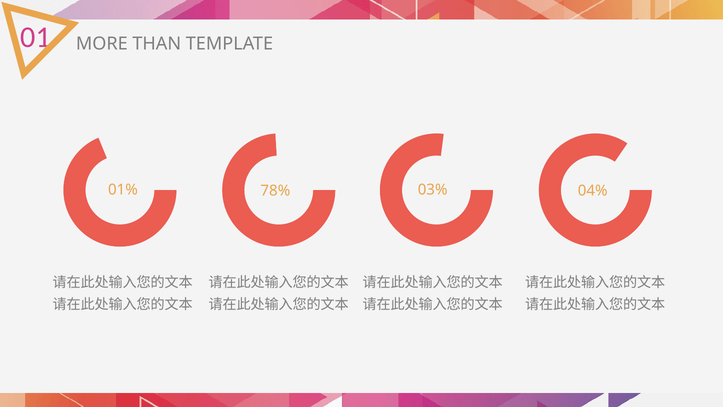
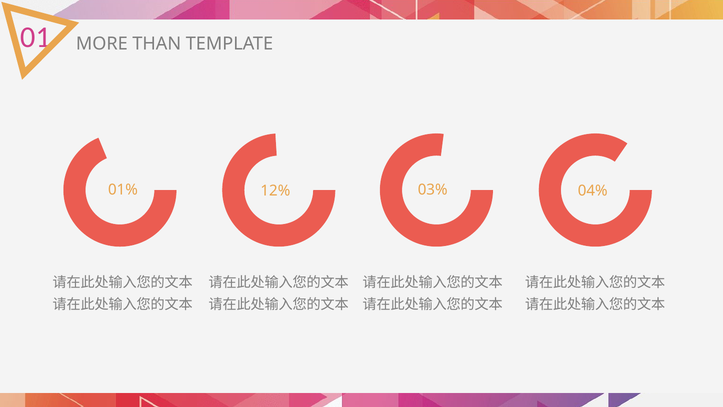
78%: 78% -> 12%
